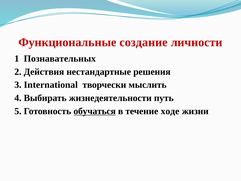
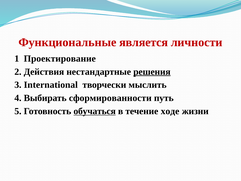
создание: создание -> является
Познавательных: Познавательных -> Проектирование
решения underline: none -> present
жизнедеятельности: жизнедеятельности -> сформированности
